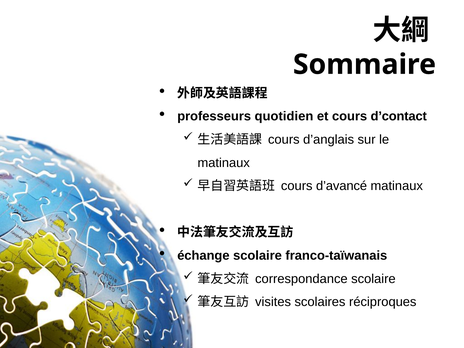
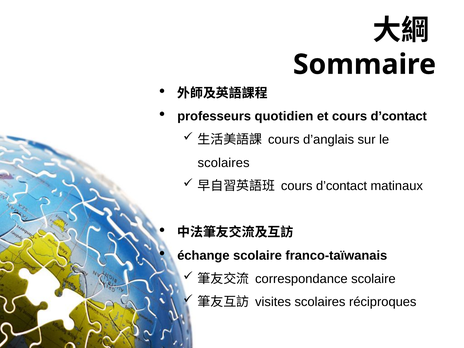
matinaux at (224, 163): matinaux -> scolaires
d’avancé at (342, 186): d’avancé -> d’contact
